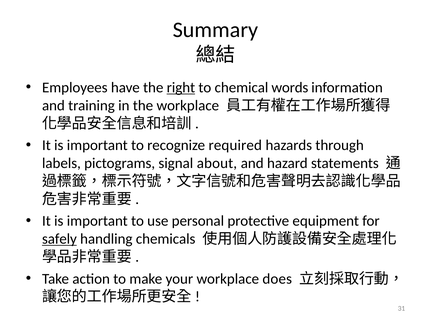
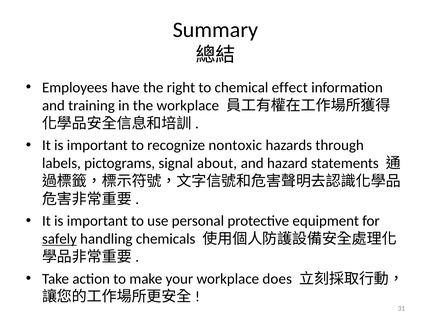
right underline: present -> none
words: words -> effect
required: required -> nontoxic
